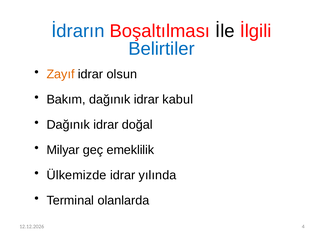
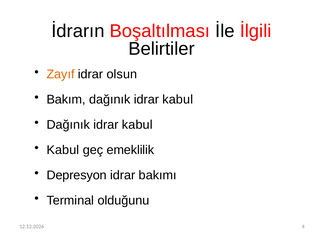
İdrarın colour: blue -> black
Belirtiler colour: blue -> black
doğal at (137, 125): doğal -> kabul
Milyar at (63, 150): Milyar -> Kabul
Ülkemizde: Ülkemizde -> Depresyon
yılında: yılında -> bakımı
olanlarda: olanlarda -> olduğunu
